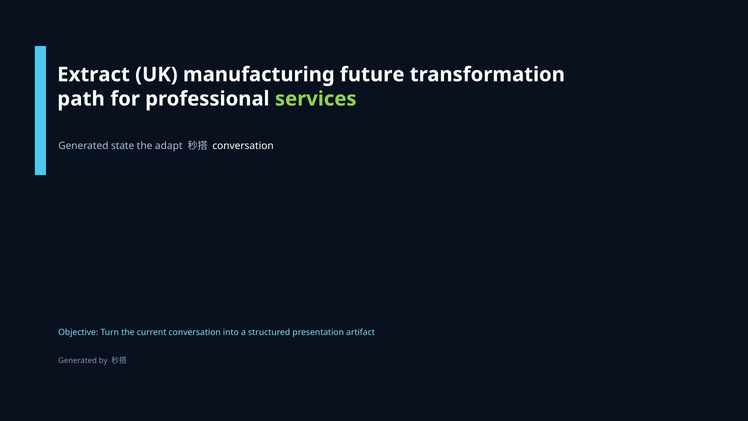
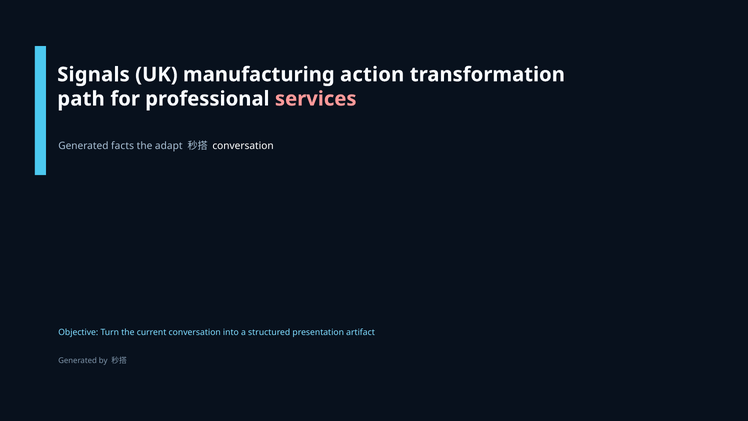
Extract: Extract -> Signals
future: future -> action
services colour: light green -> pink
state: state -> facts
